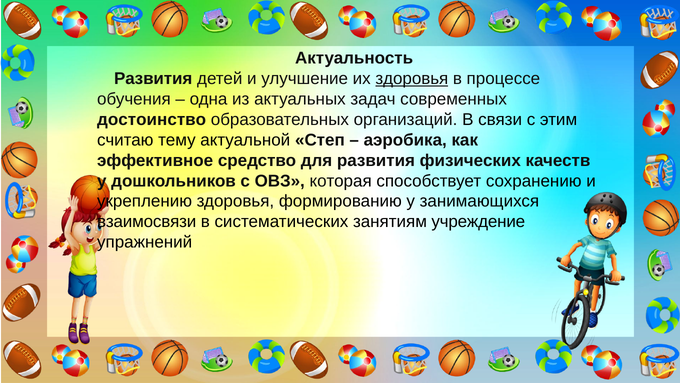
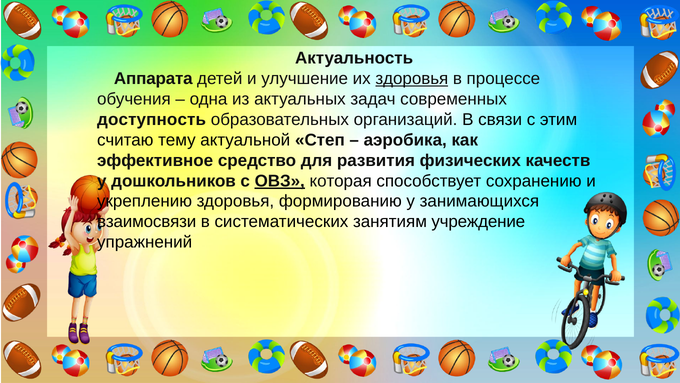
Развития at (153, 79): Развития -> Аппарата
достоинство: достоинство -> доступность
ОВЗ underline: none -> present
